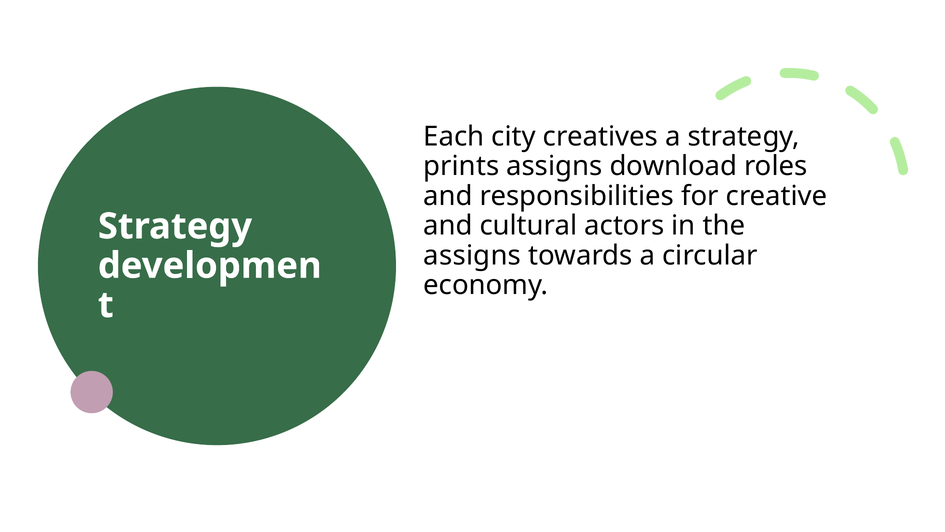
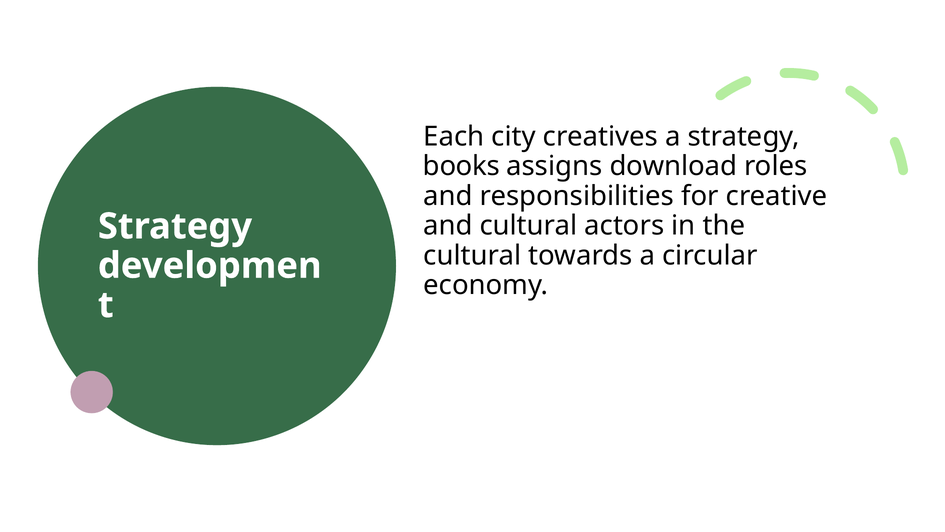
prints: prints -> books
assigns at (472, 255): assigns -> cultural
